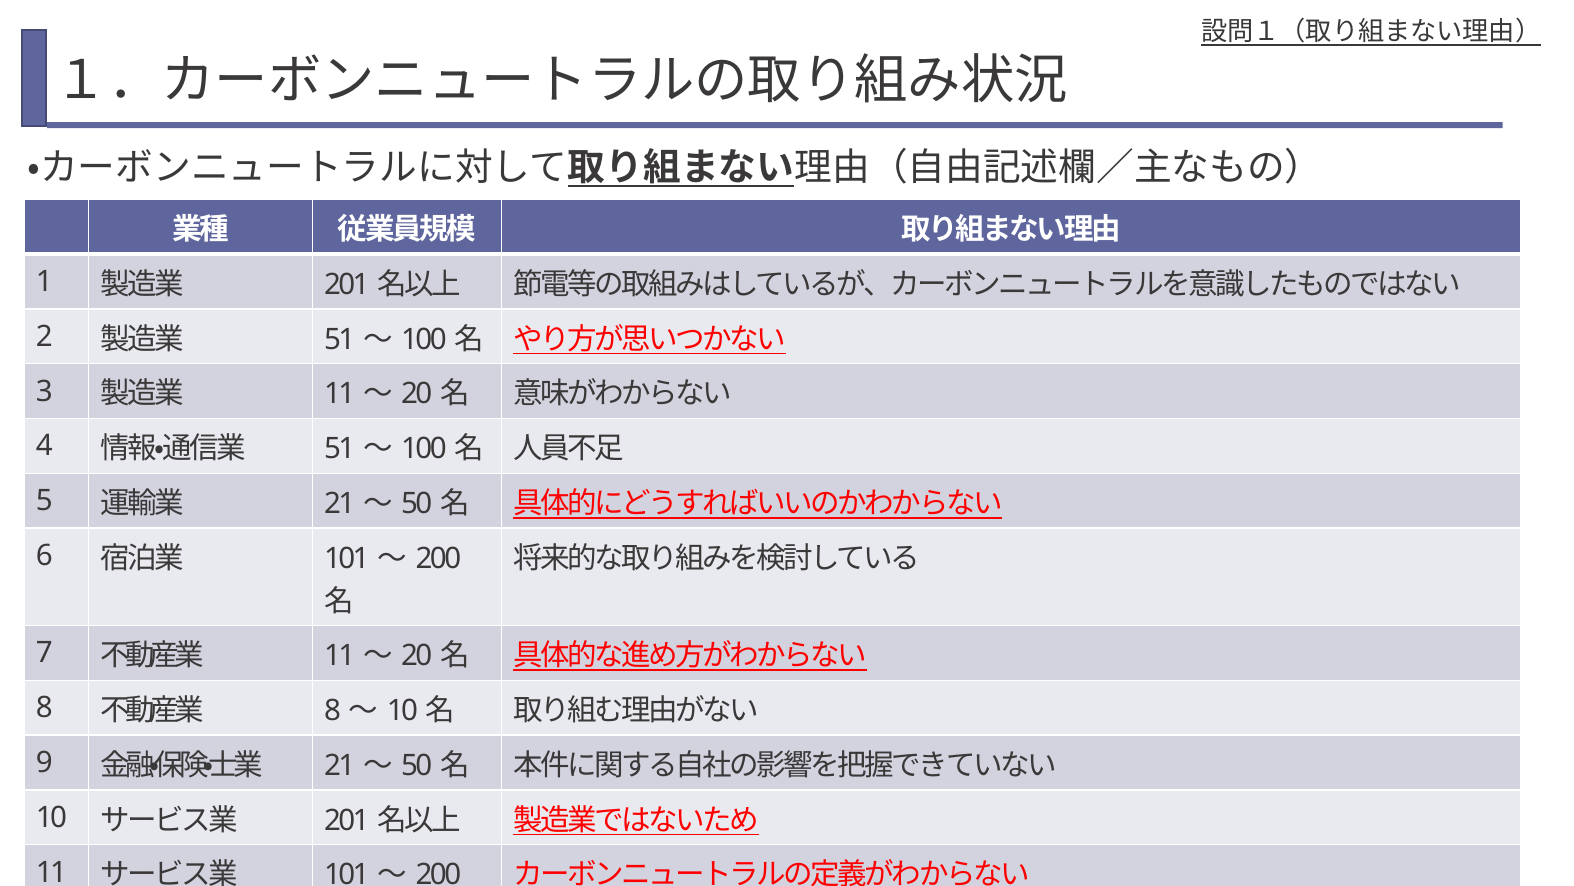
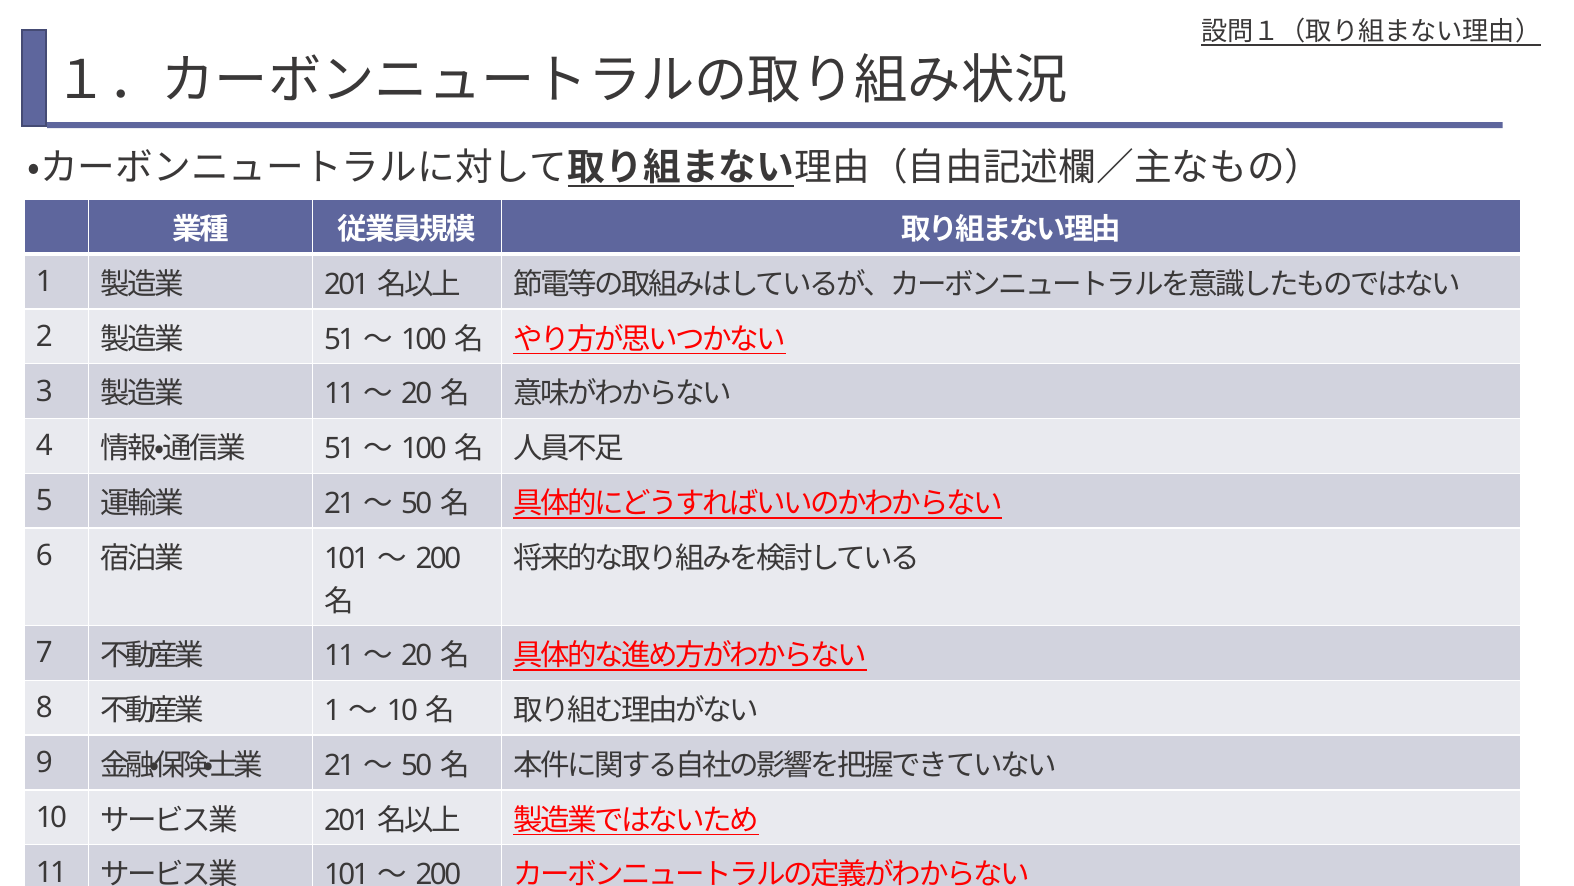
8 at (332, 710): 8 -> 1
